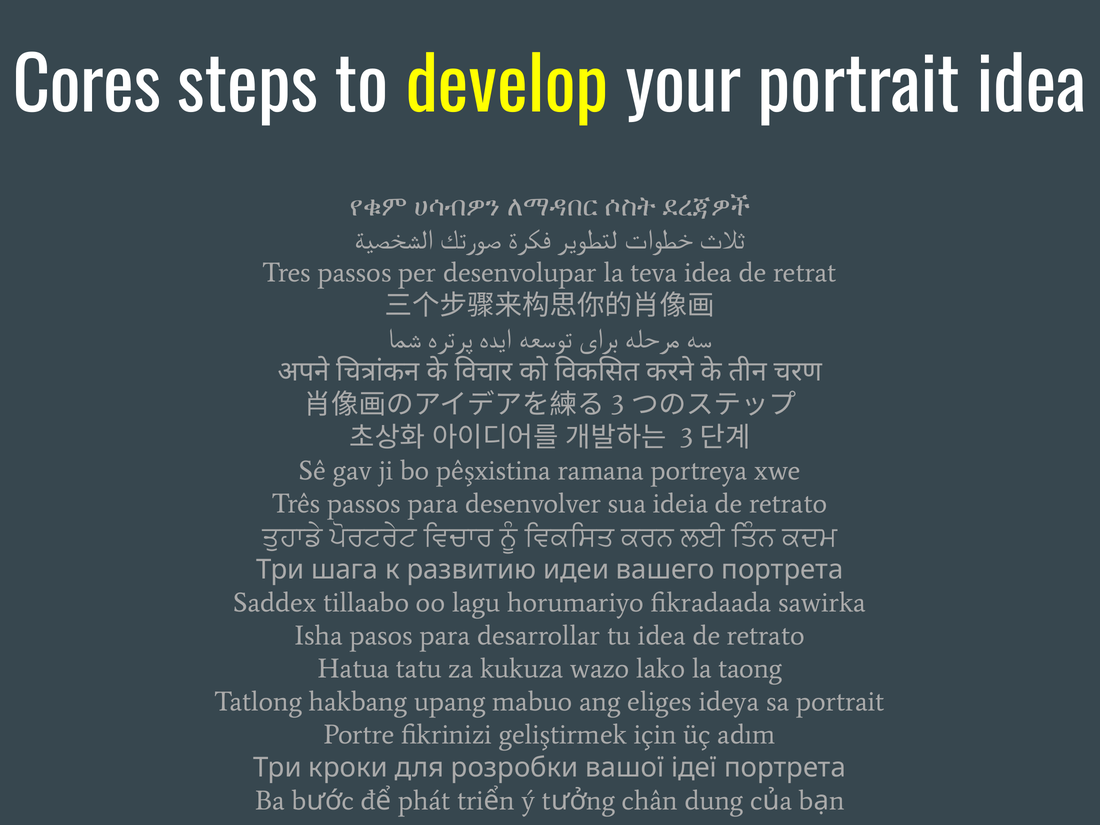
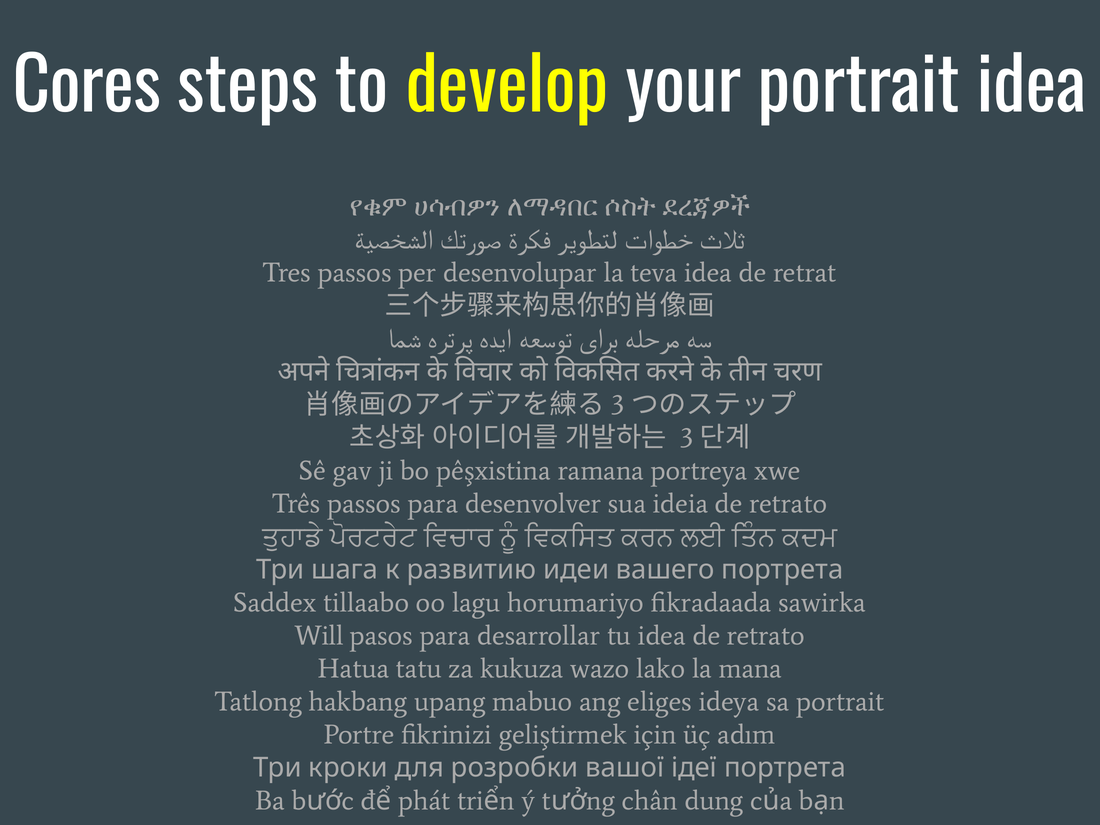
Isha: Isha -> Will
taong: taong -> mana
